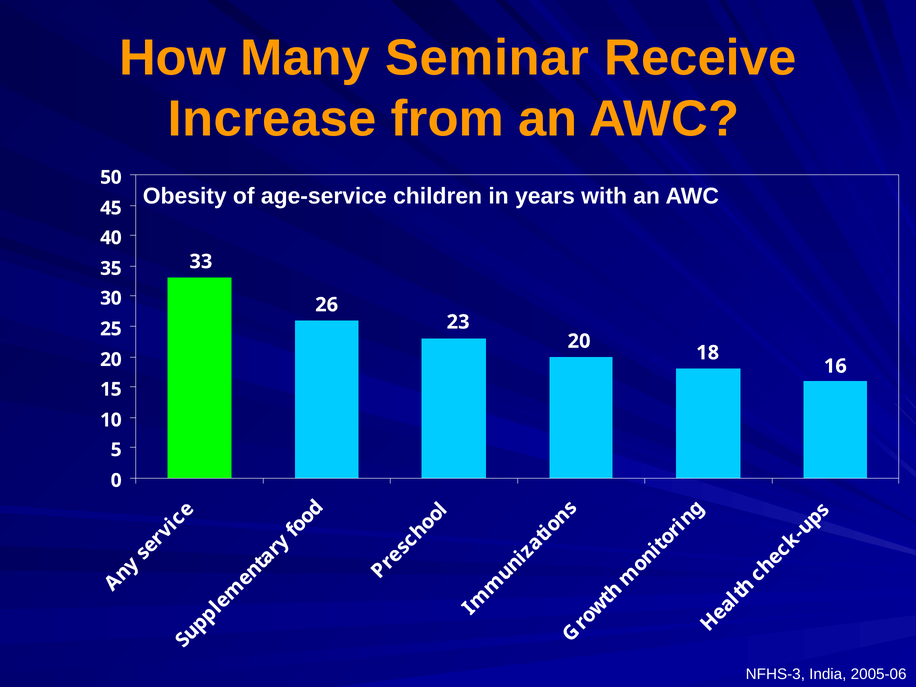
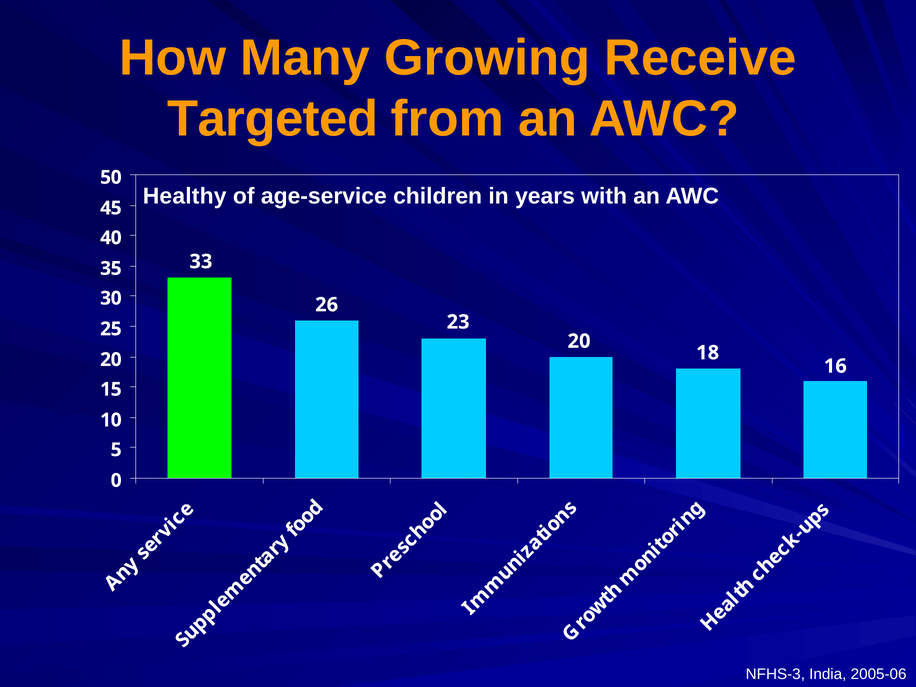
Seminar: Seminar -> Growing
Increase: Increase -> Targeted
Obesity: Obesity -> Healthy
